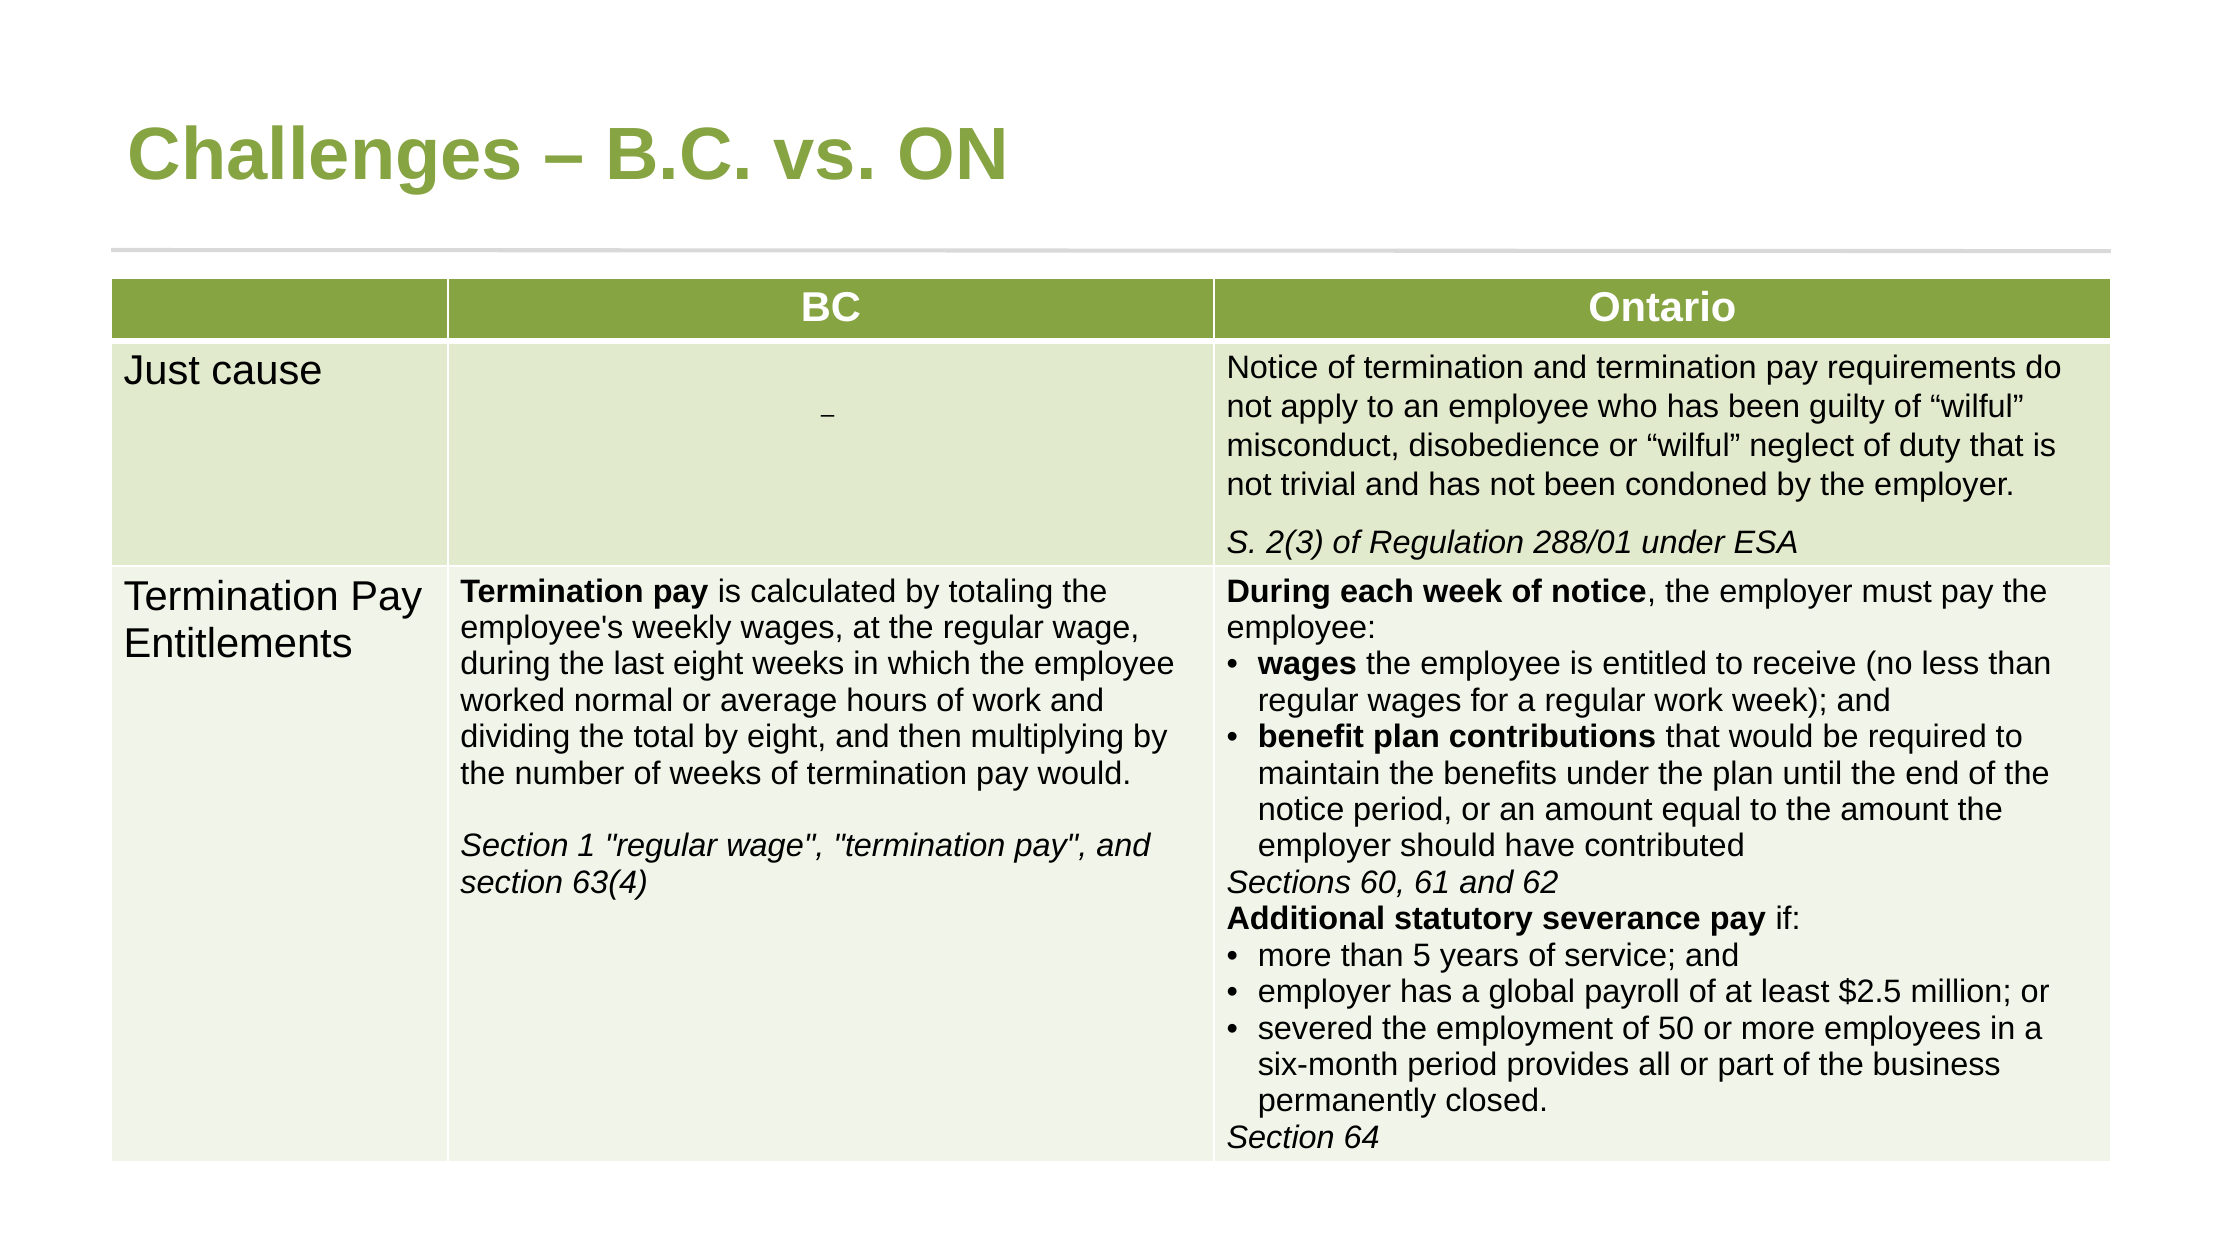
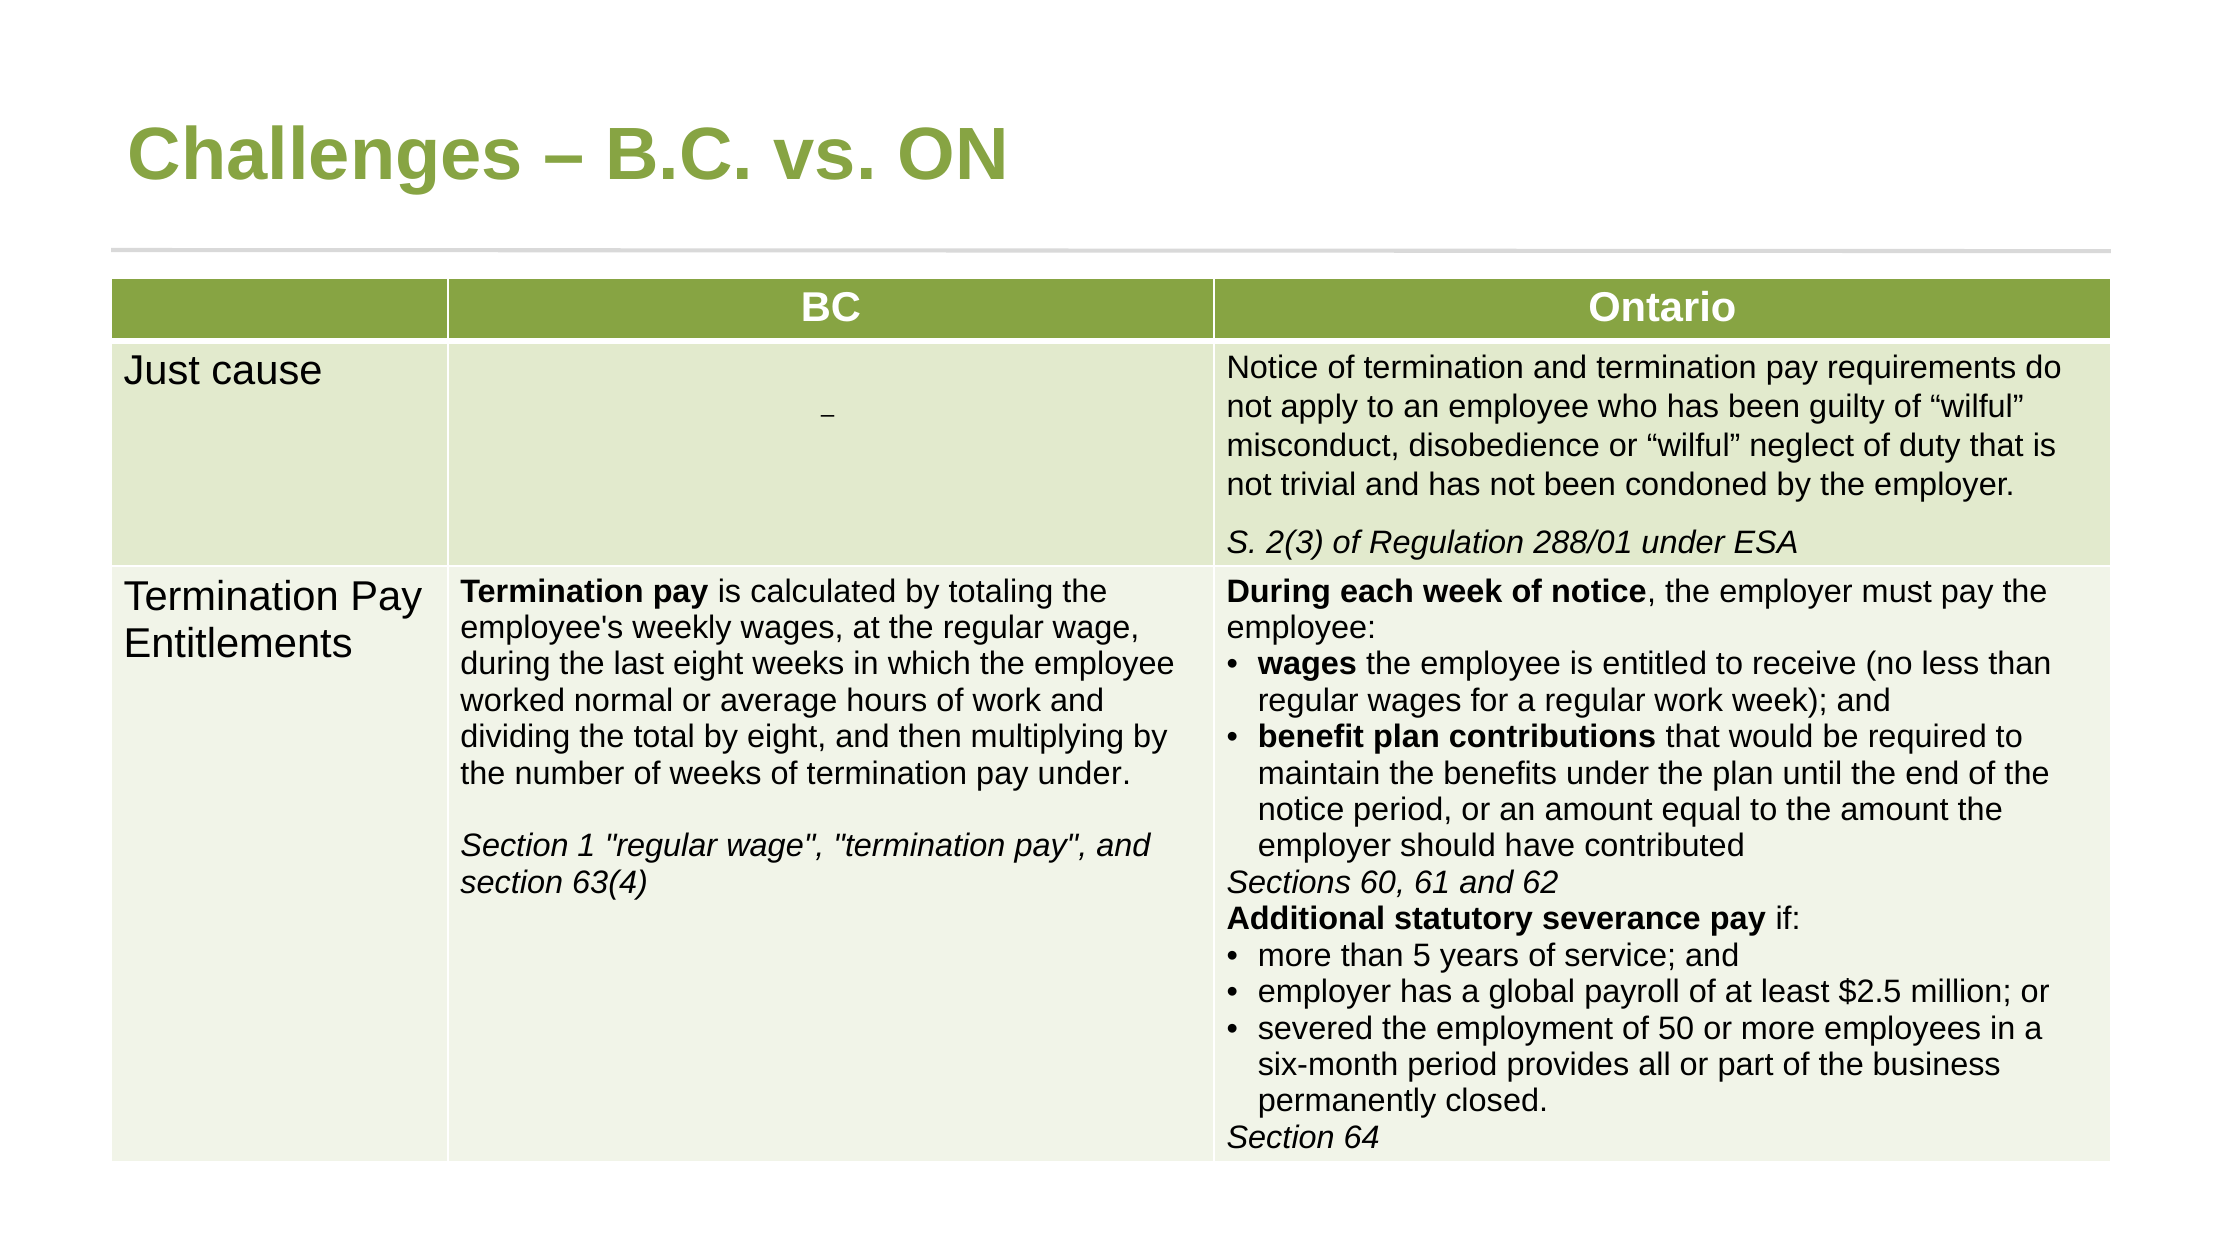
pay would: would -> under
